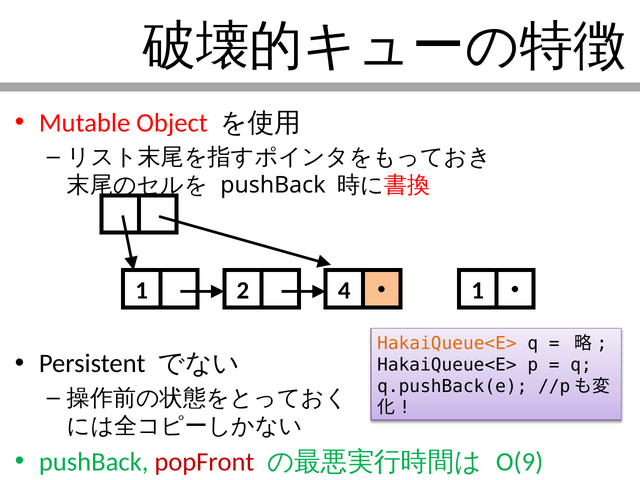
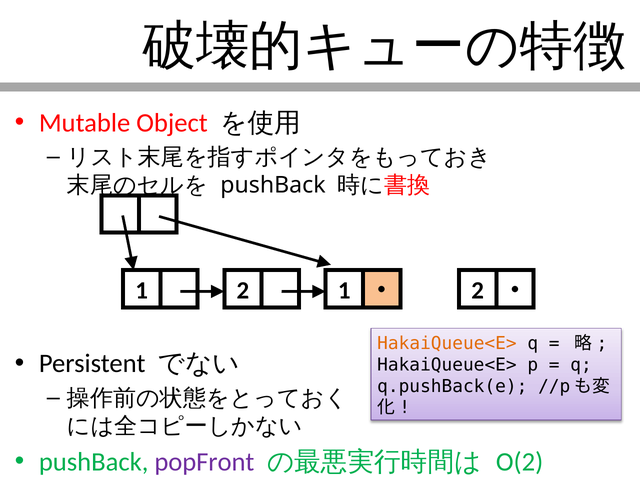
2 4: 4 -> 1
1 at (478, 290): 1 -> 2
popFront colour: red -> purple
O(9: O(9 -> O(2
